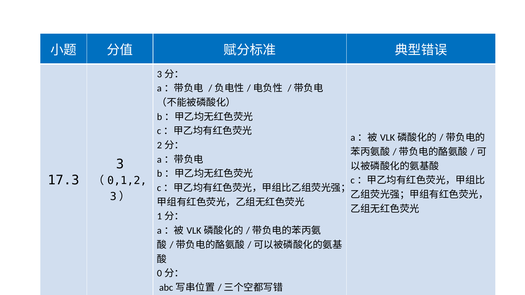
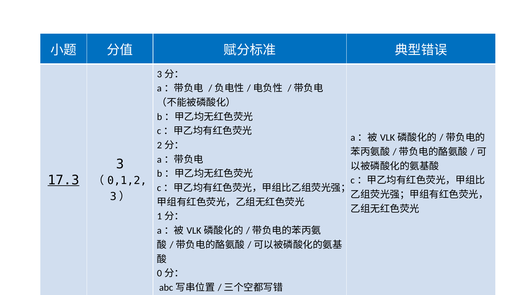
17.3 underline: none -> present
